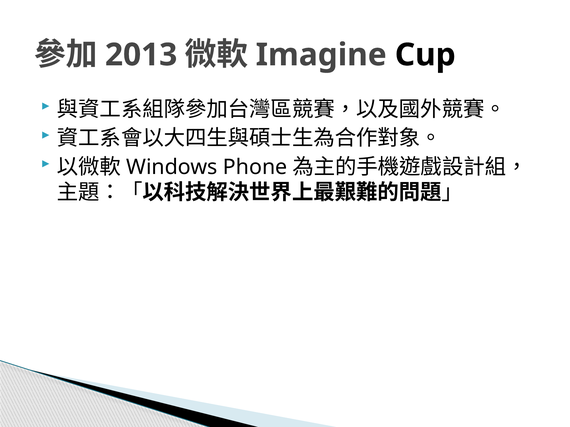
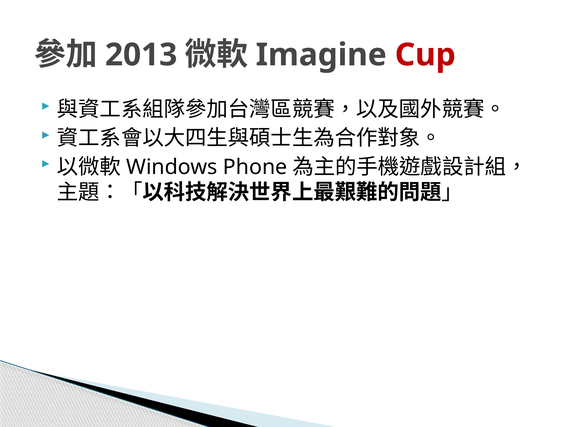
Cup colour: black -> red
